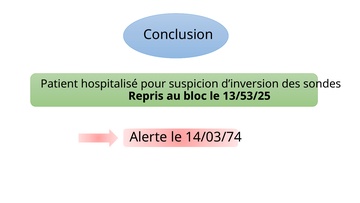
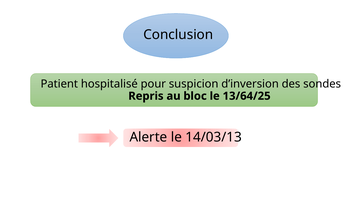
13/53/25: 13/53/25 -> 13/64/25
14/03/74: 14/03/74 -> 14/03/13
